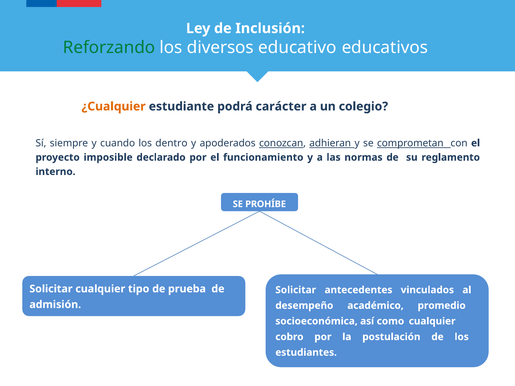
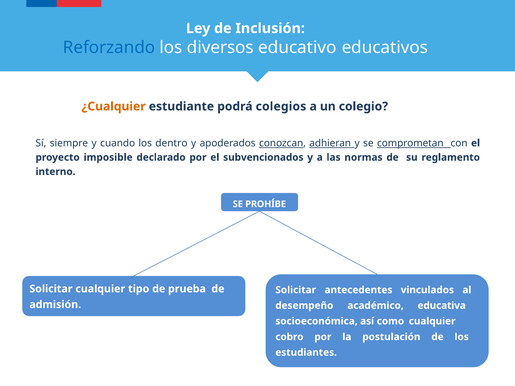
Reforzando colour: green -> blue
carácter: carácter -> colegios
funcionamiento: funcionamiento -> subvencionados
promedio: promedio -> educativa
